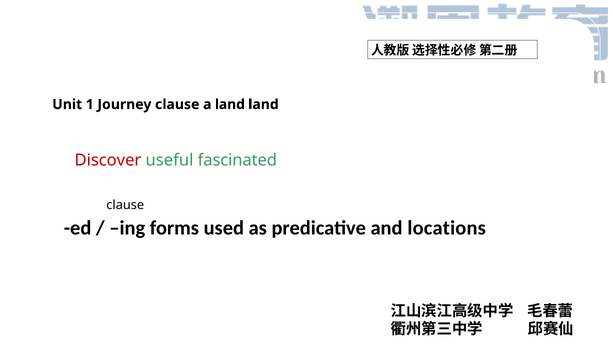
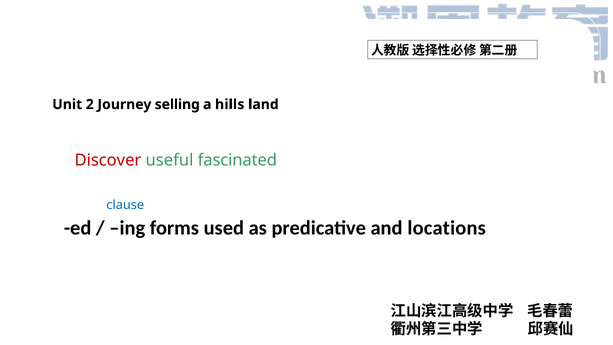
1: 1 -> 2
Journey clause: clause -> selling
a land: land -> hills
clause at (125, 205) colour: black -> blue
